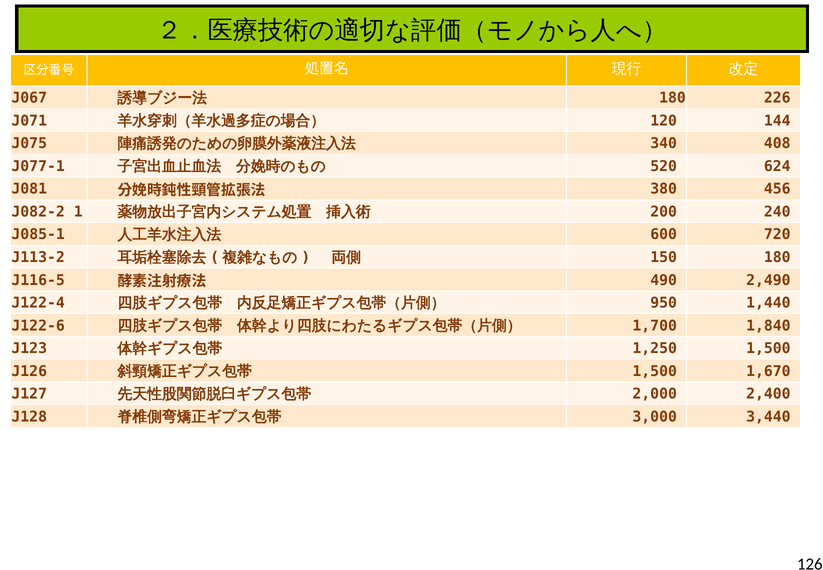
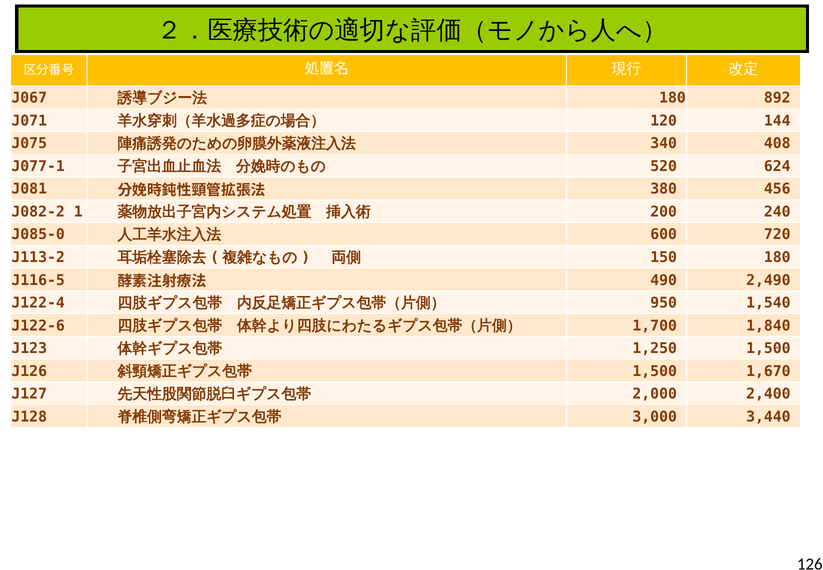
226: 226 -> 892
J085-1: J085-1 -> J085-0
1,440: 1,440 -> 1,540
